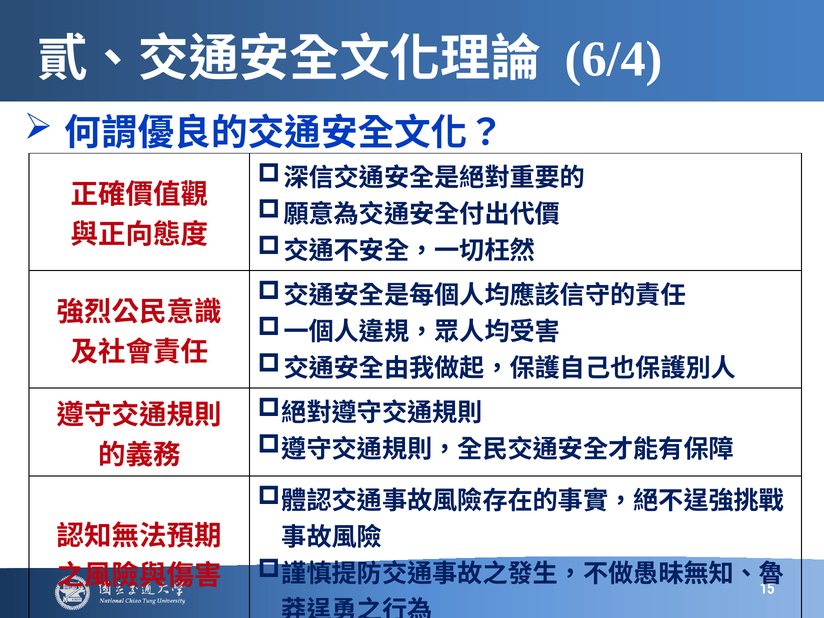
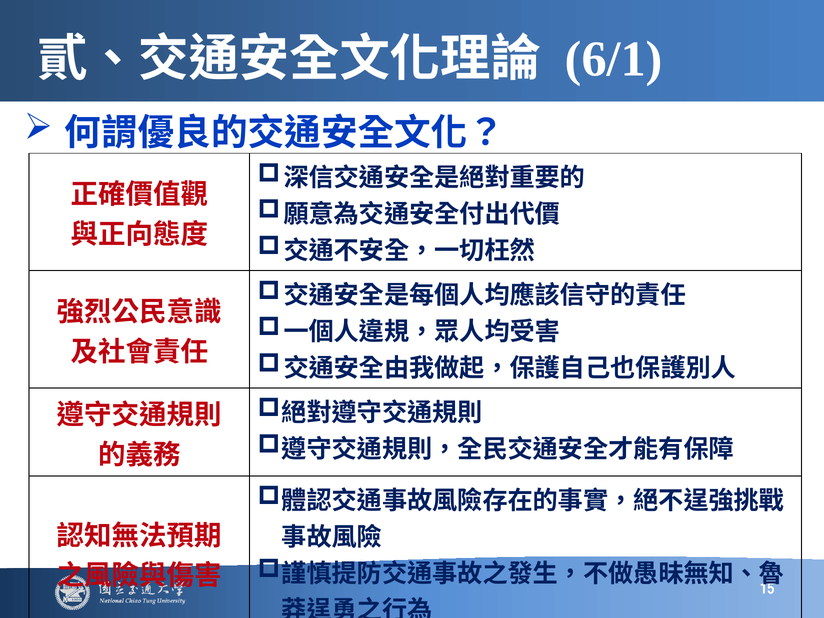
6/4: 6/4 -> 6/1
